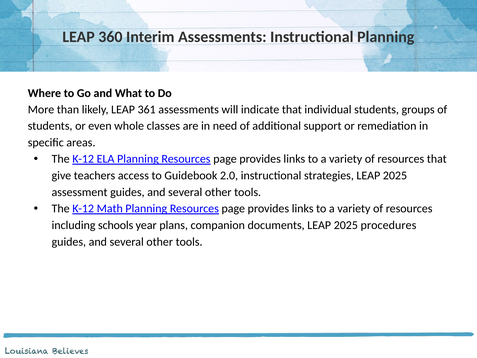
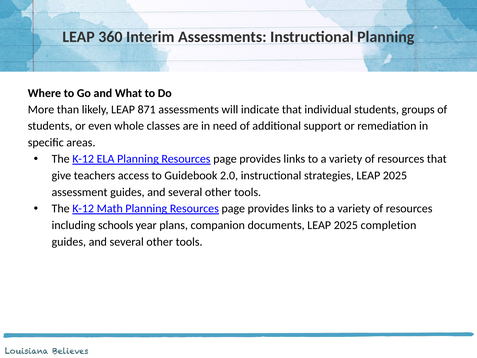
361: 361 -> 871
procedures: procedures -> completion
